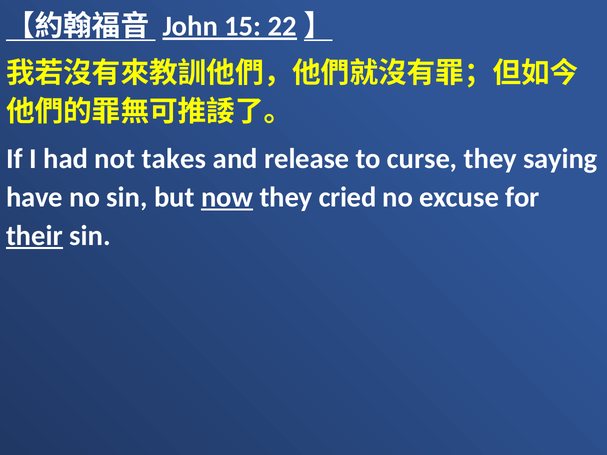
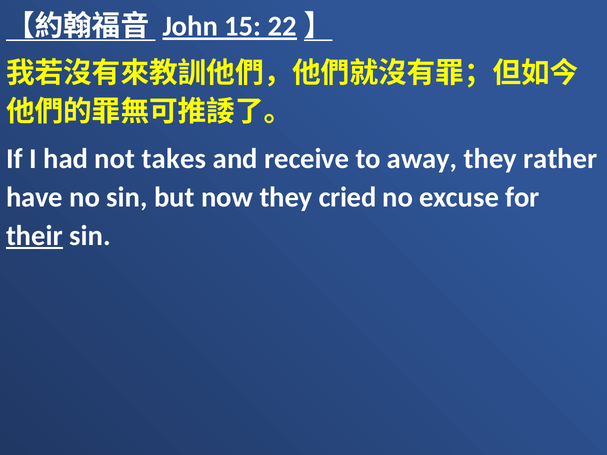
release: release -> receive
curse: curse -> away
saying: saying -> rather
now underline: present -> none
